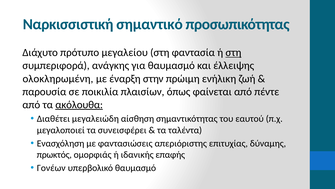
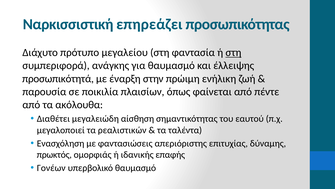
σημαντικό: σημαντικό -> επηρεάζει
ολοκληρωμένη: ολοκληρωμένη -> προσωπικότητά
ακόλουθα underline: present -> none
συνεισφέρει: συνεισφέρει -> ρεαλιστικών
